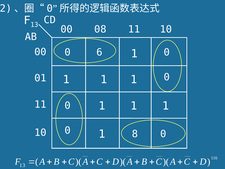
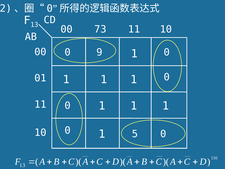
08: 08 -> 73
6: 6 -> 9
8: 8 -> 5
